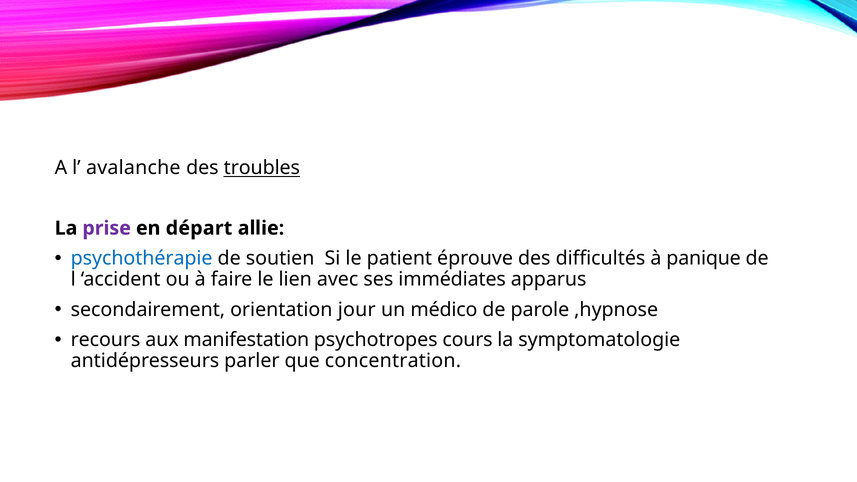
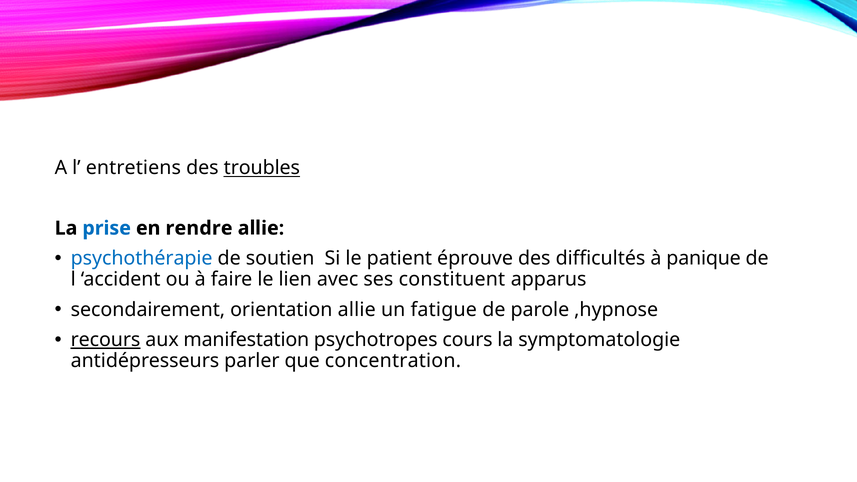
avalanche: avalanche -> entretiens
prise colour: purple -> blue
départ: départ -> rendre
immédiates: immédiates -> constituent
orientation jour: jour -> allie
médico: médico -> fatigue
recours underline: none -> present
